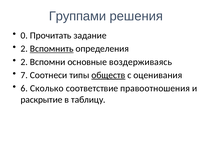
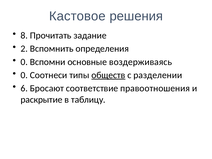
Группами: Группами -> Кастовое
0: 0 -> 8
Вспомнить underline: present -> none
2 at (24, 62): 2 -> 0
7 at (24, 75): 7 -> 0
оценивания: оценивания -> разделении
Сколько: Сколько -> Бросают
